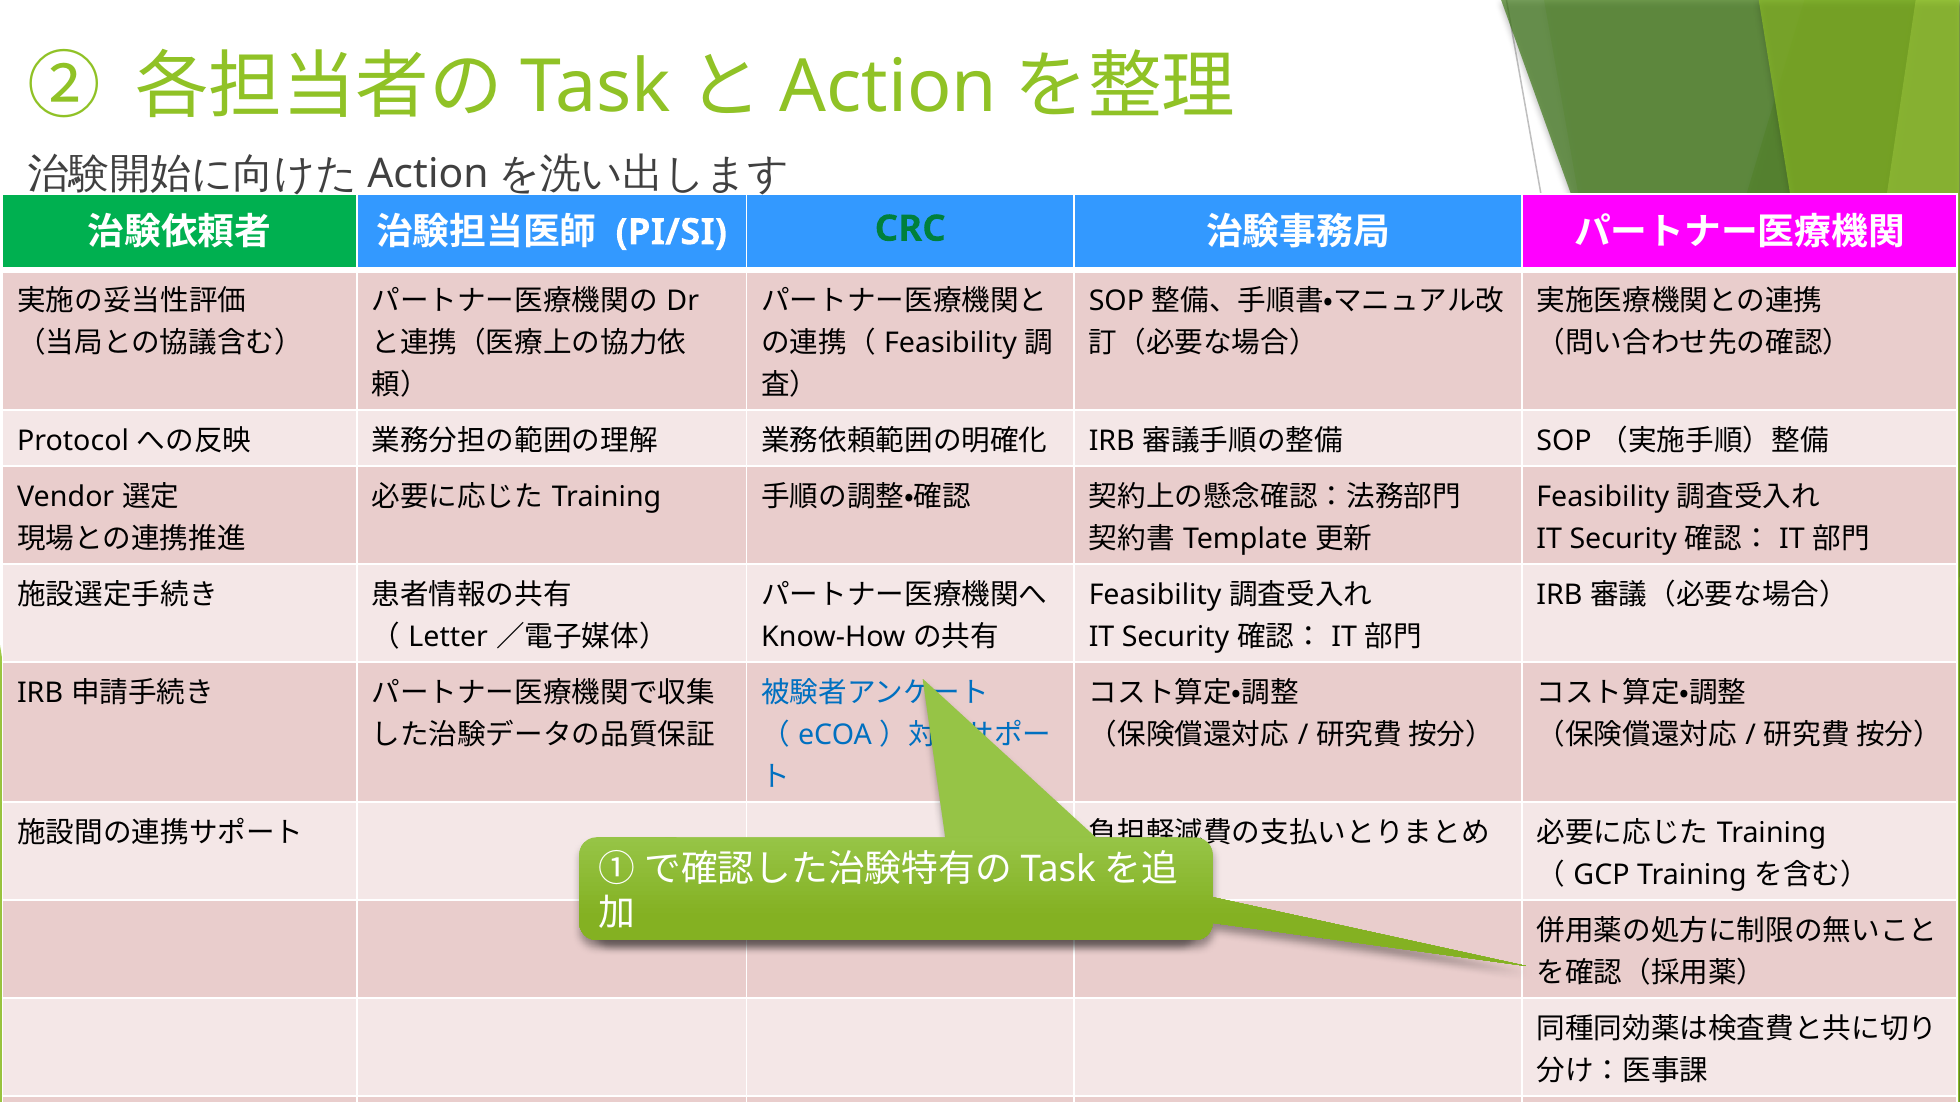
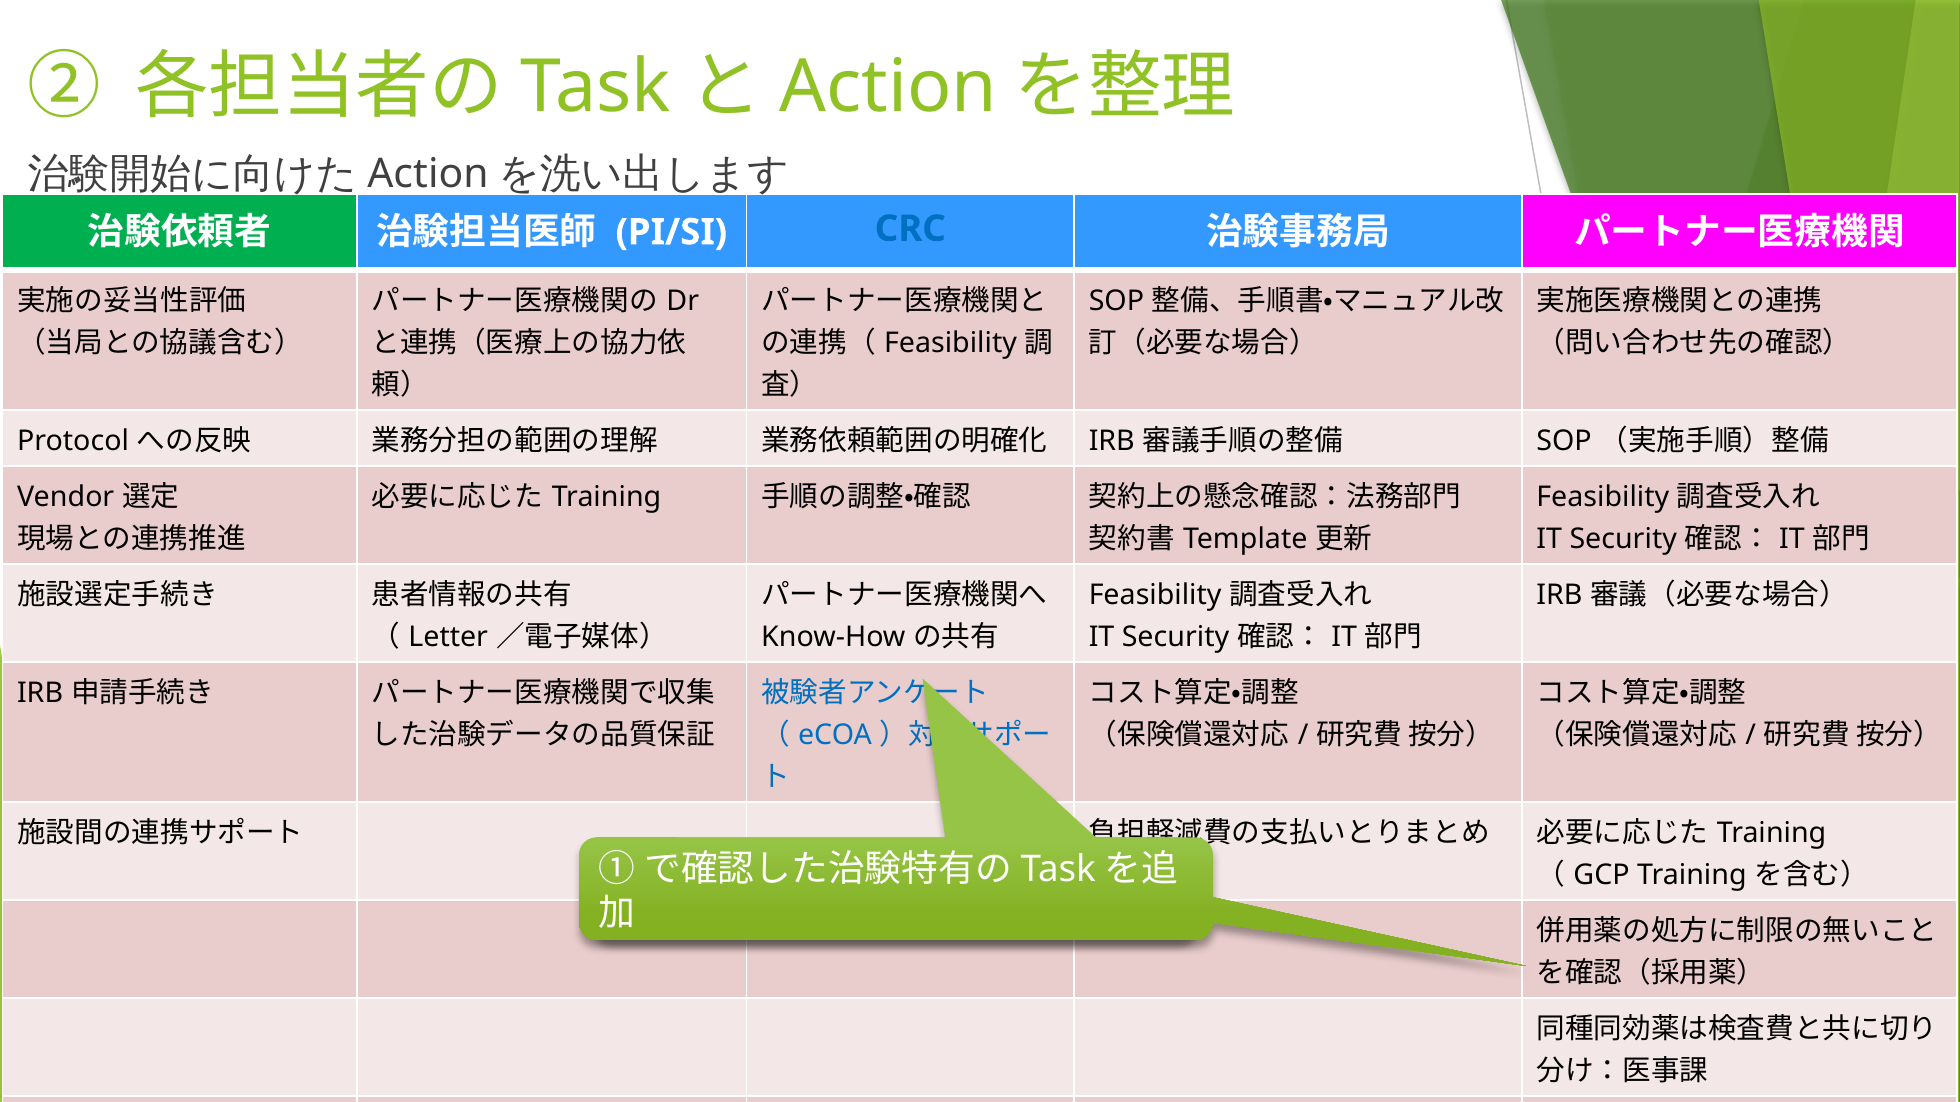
CRC colour: green -> blue
